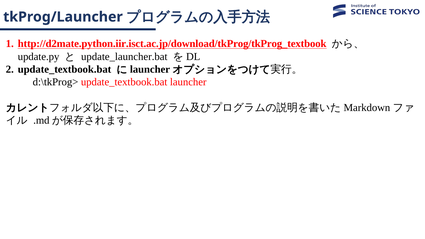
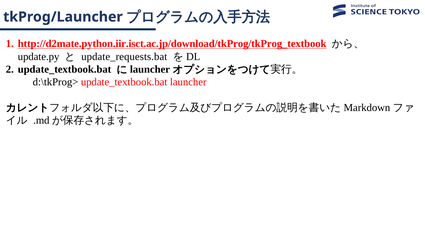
update_launcher.bat: update_launcher.bat -> update_requests.bat
